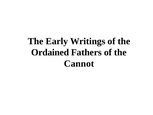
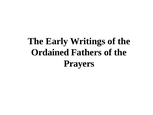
Cannot: Cannot -> Prayers
